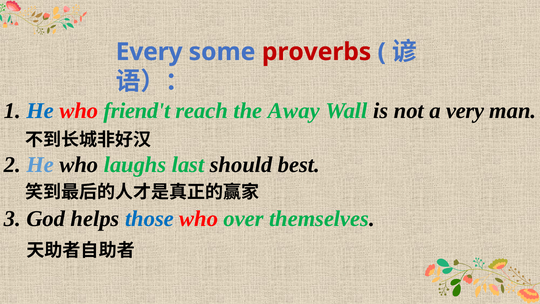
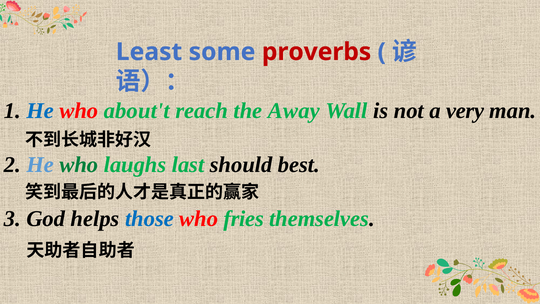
Every: Every -> Least
friend't: friend't -> about't
who at (79, 165) colour: black -> green
over: over -> fries
